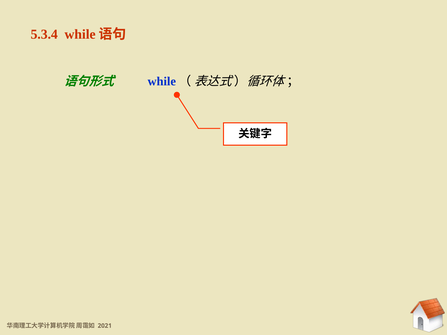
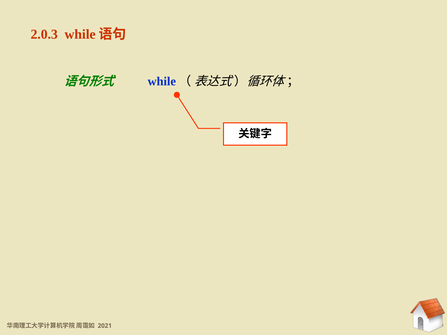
5.3.4: 5.3.4 -> 2.0.3
